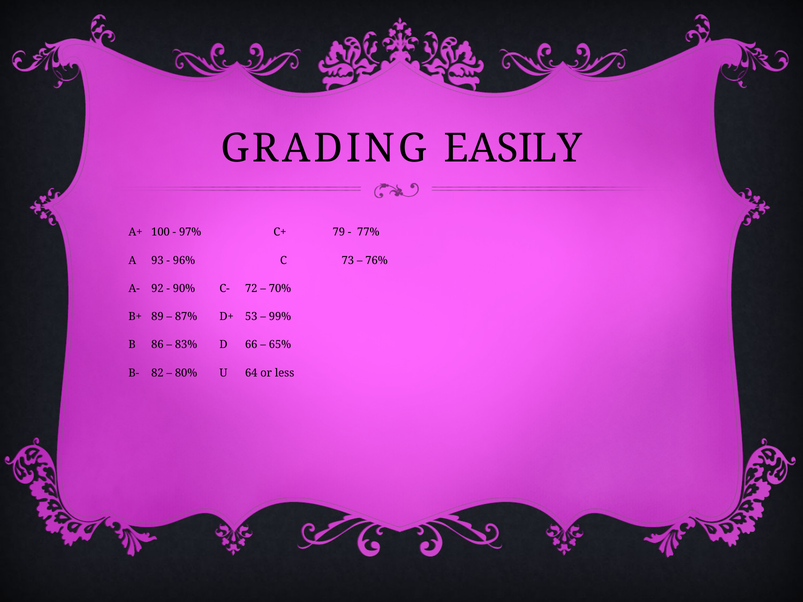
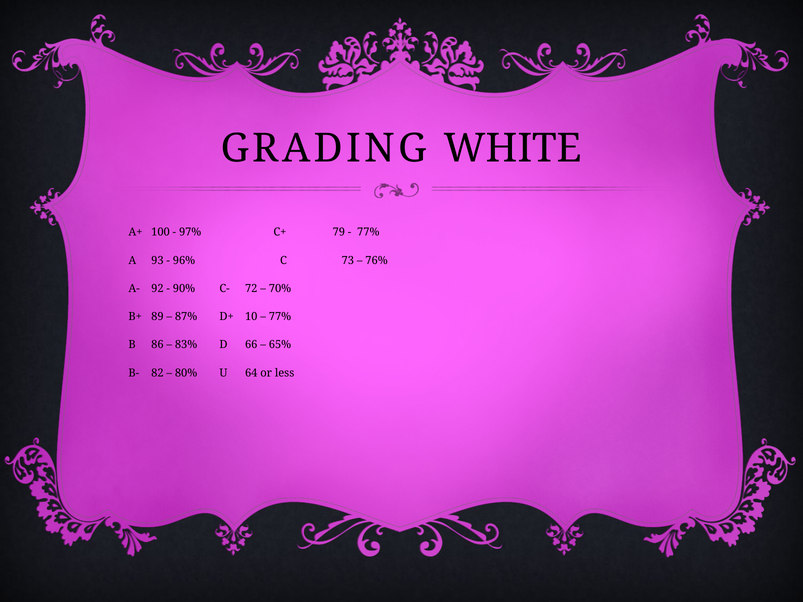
EASILY: EASILY -> WHITE
53: 53 -> 10
99% at (280, 317): 99% -> 77%
